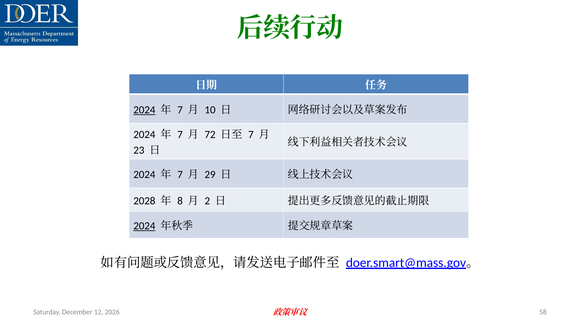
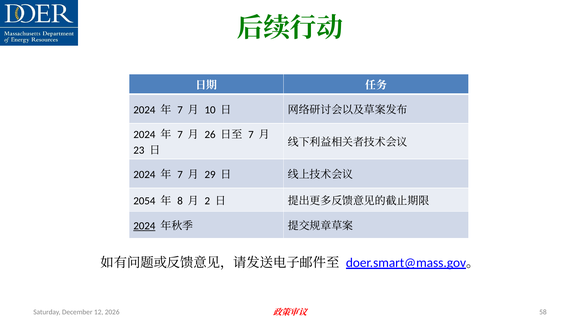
2024 at (144, 110) underline: present -> none
72: 72 -> 26
2028: 2028 -> 2054
